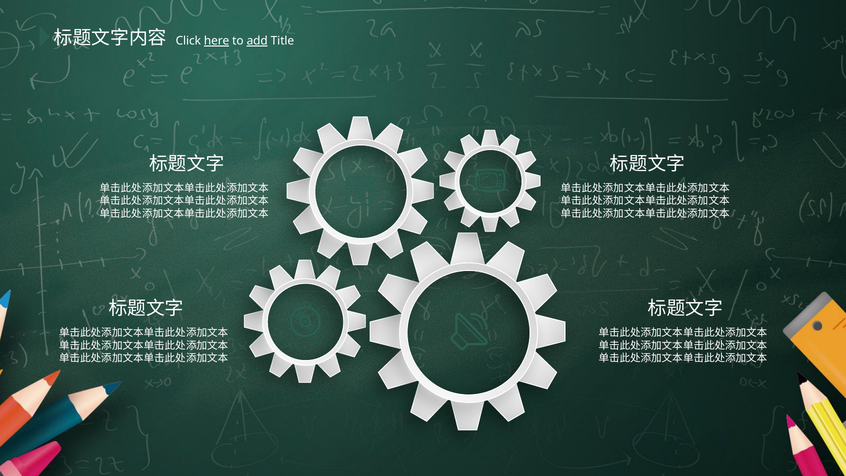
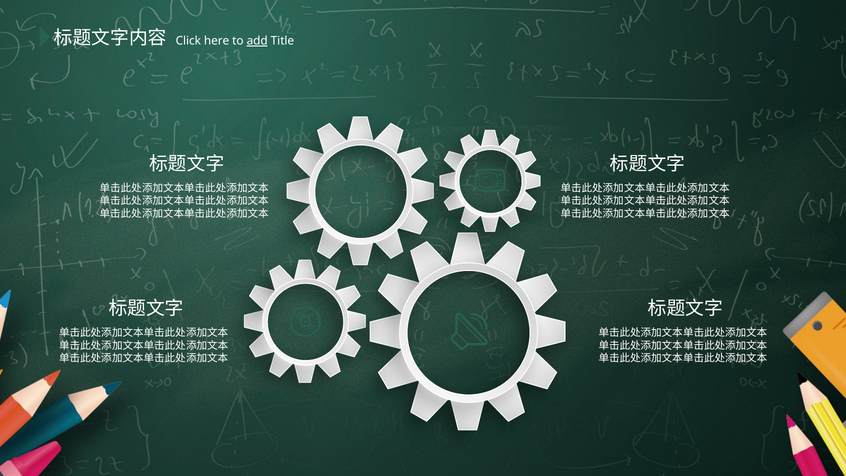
here underline: present -> none
